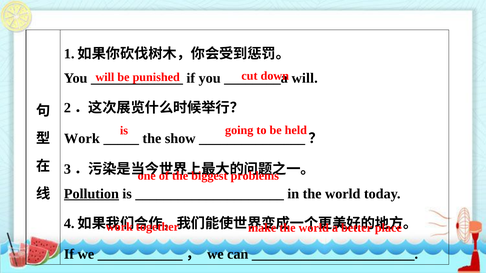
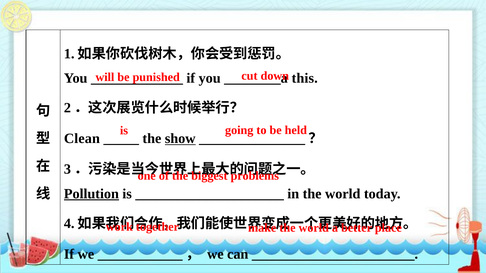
will at (305, 78): will -> this
Work at (82, 139): Work -> Clean
show underline: none -> present
